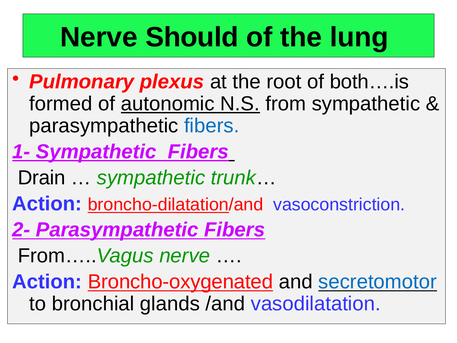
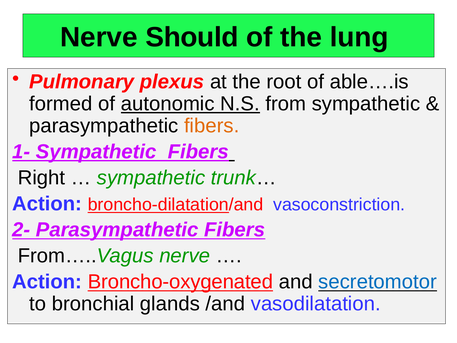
both….is: both….is -> able….is
fibers at (212, 126) colour: blue -> orange
Drain: Drain -> Right
